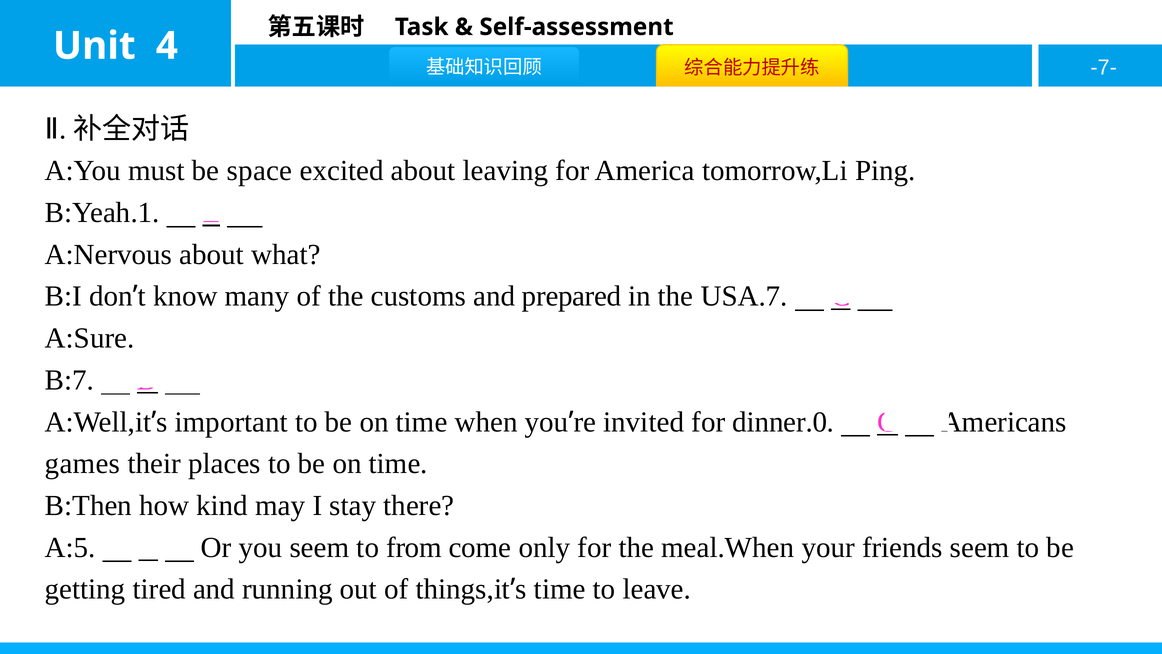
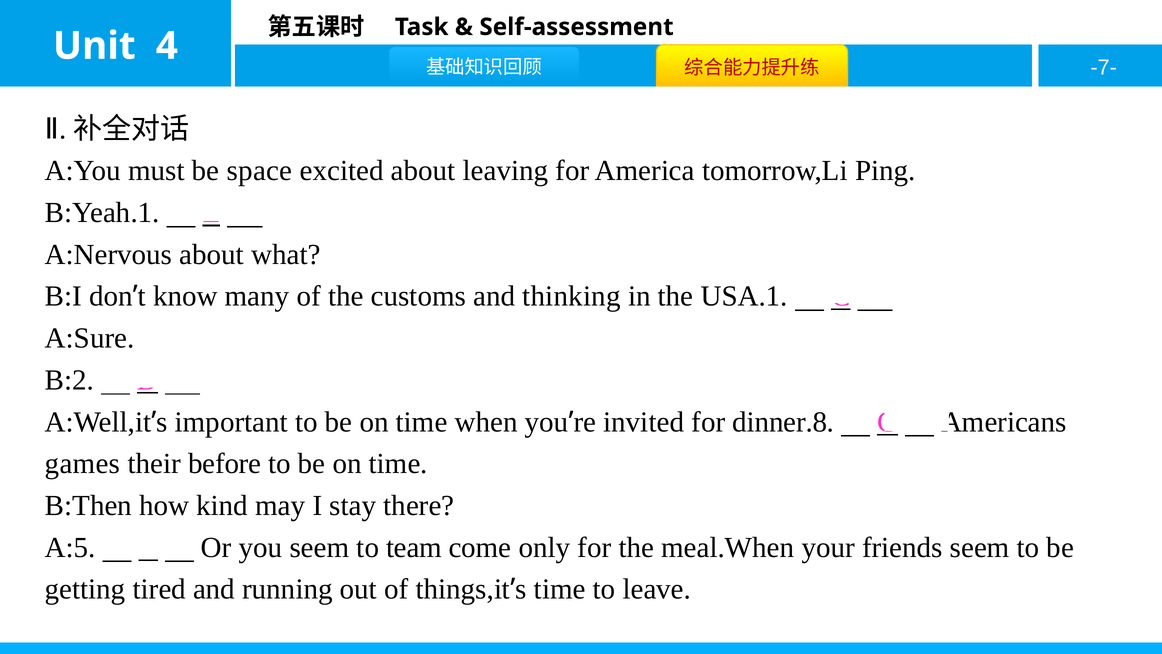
prepared: prepared -> thinking
USA.7: USA.7 -> USA.1
B:7: B:7 -> B:2
dinner.0: dinner.0 -> dinner.8
places: places -> before
from: from -> team
